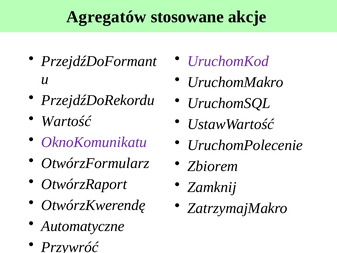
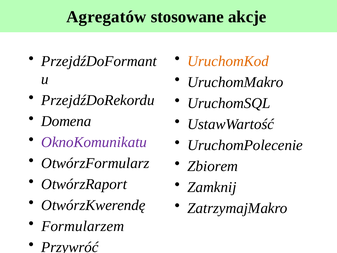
UruchomKod colour: purple -> orange
Wartość: Wartość -> Domena
Automatyczne: Automatyczne -> Formularzem
